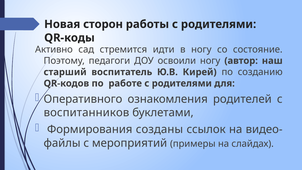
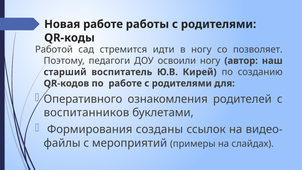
Новая сторон: сторон -> работе
Активно: Активно -> Работой
состояние: состояние -> позволяет
